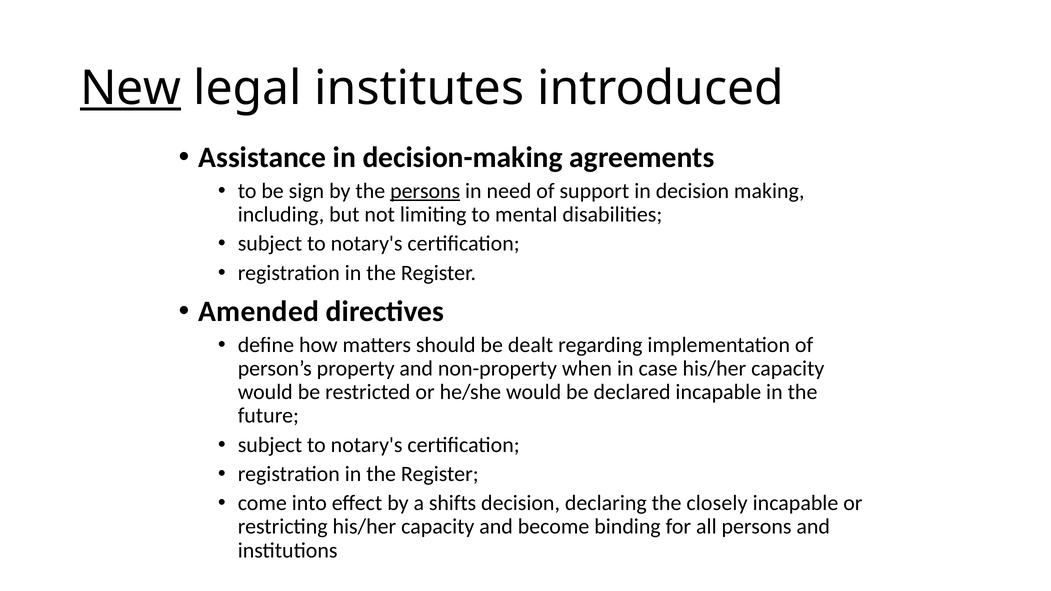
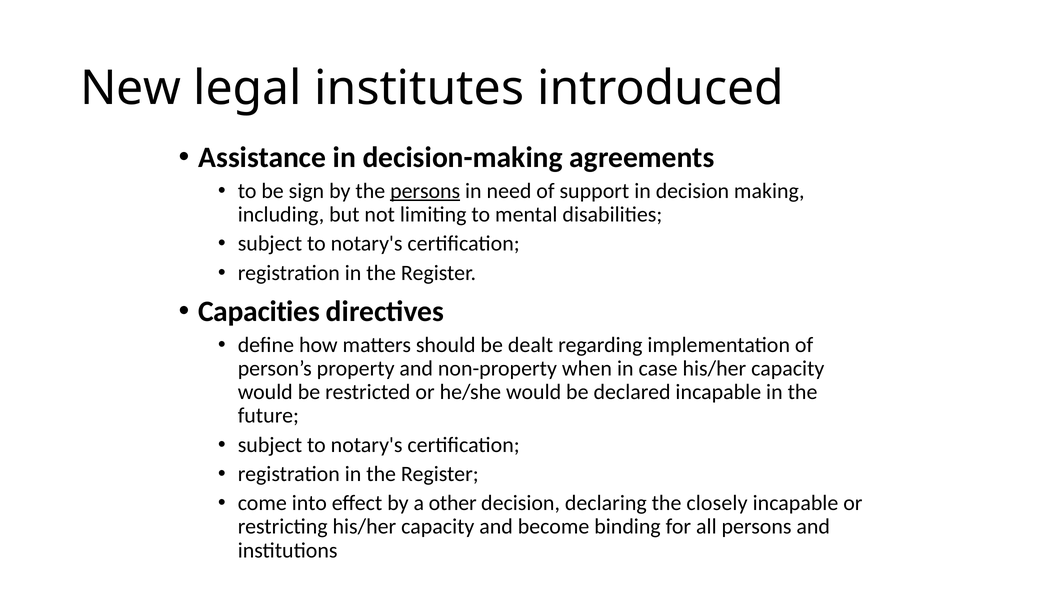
New underline: present -> none
Amended: Amended -> Capacities
shifts: shifts -> other
